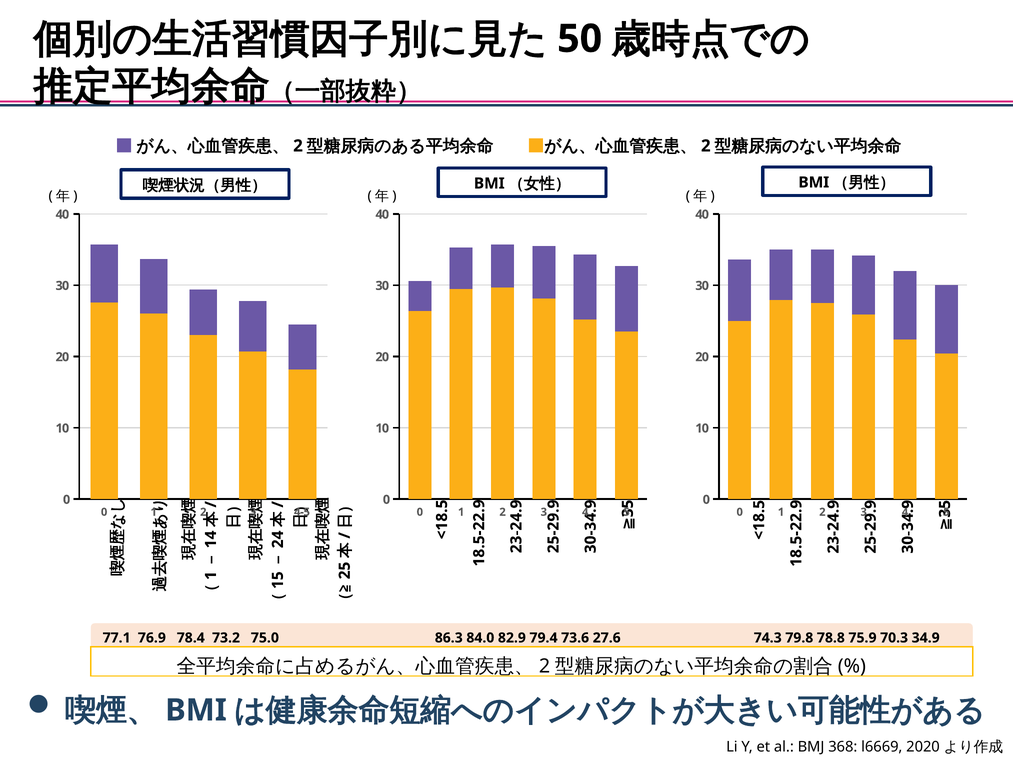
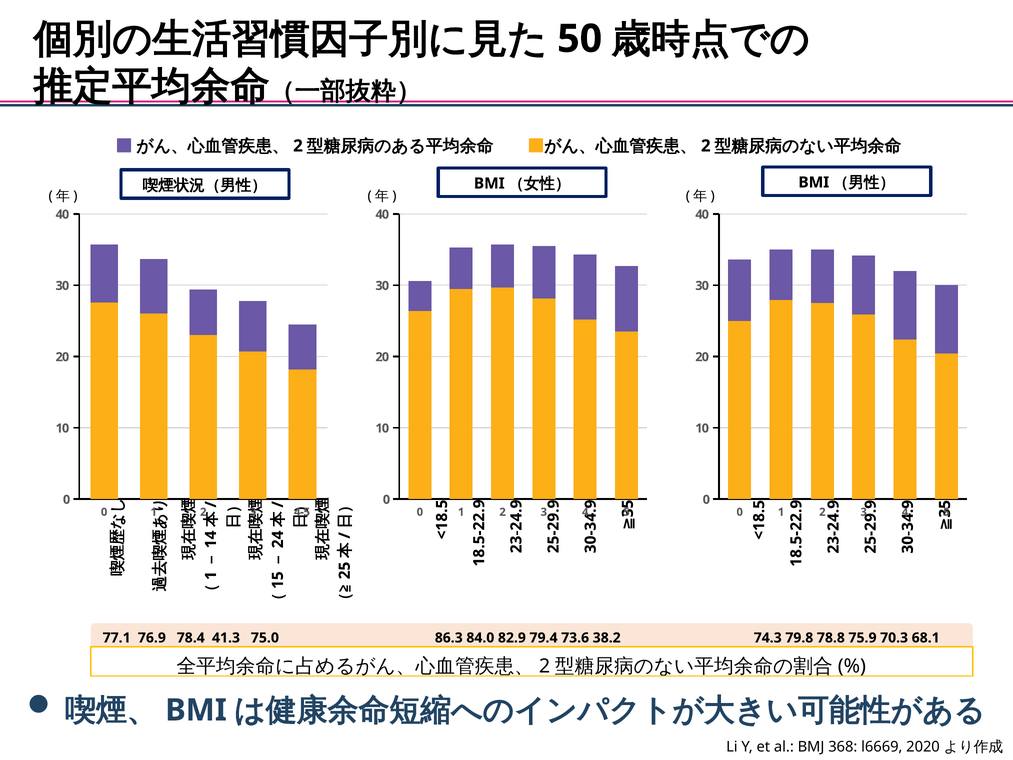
73.2: 73.2 -> 41.3
27.6: 27.6 -> 38.2
34.9: 34.9 -> 68.1
